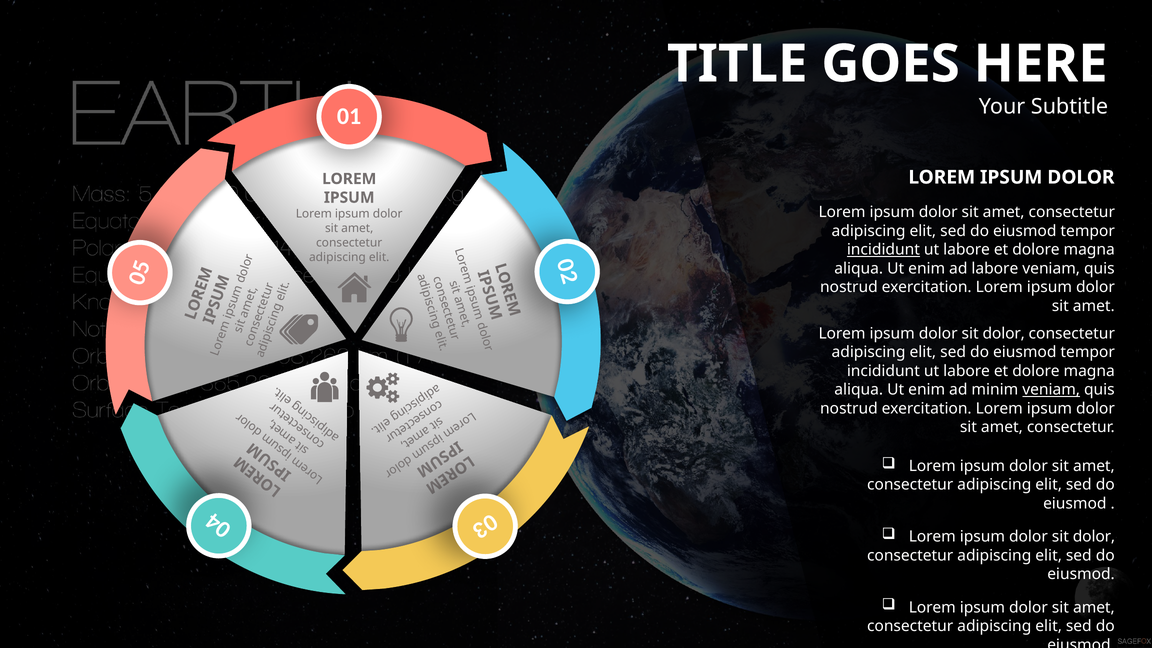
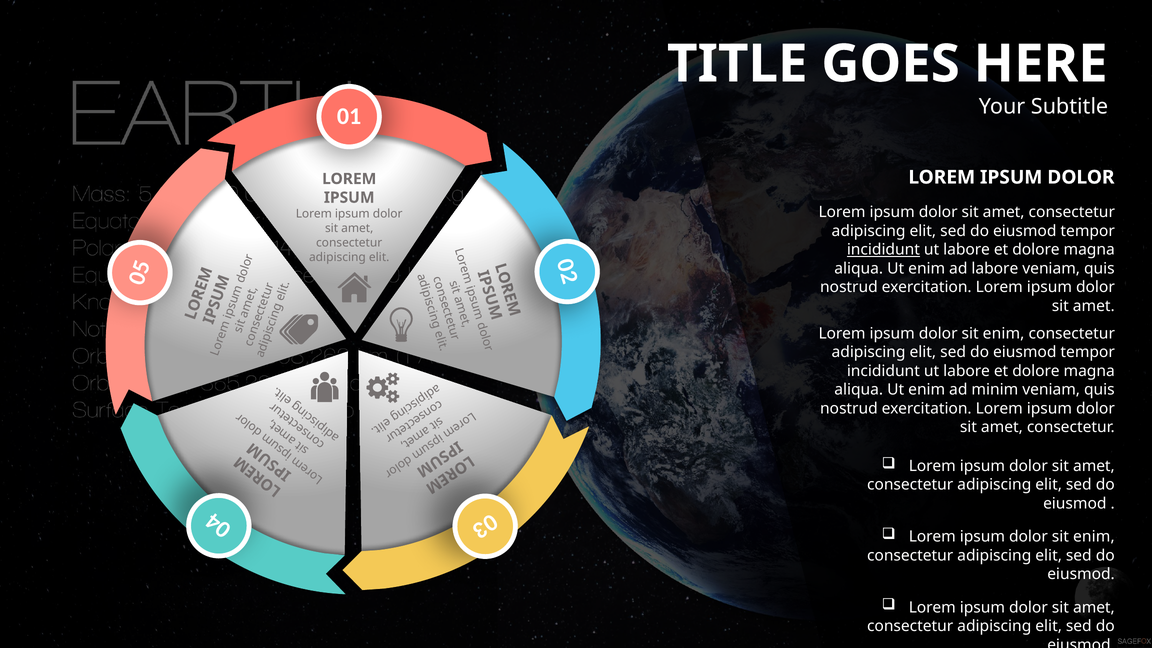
dolor at (1004, 333): dolor -> enim
veniam at (1051, 390) underline: present -> none
dolor at (1094, 537): dolor -> enim
